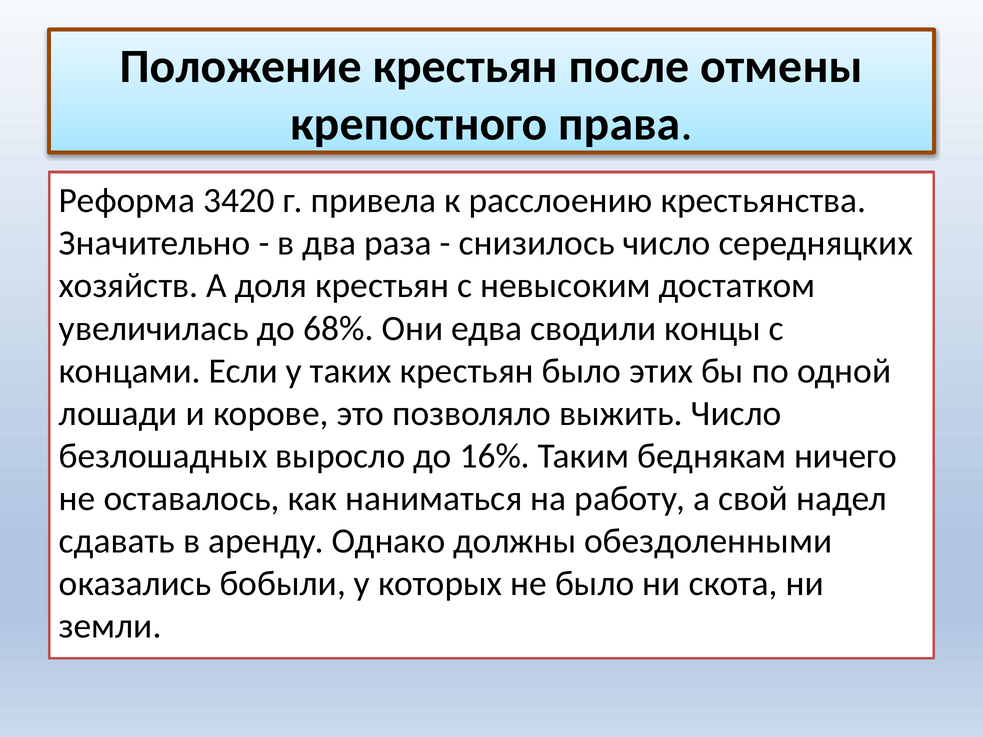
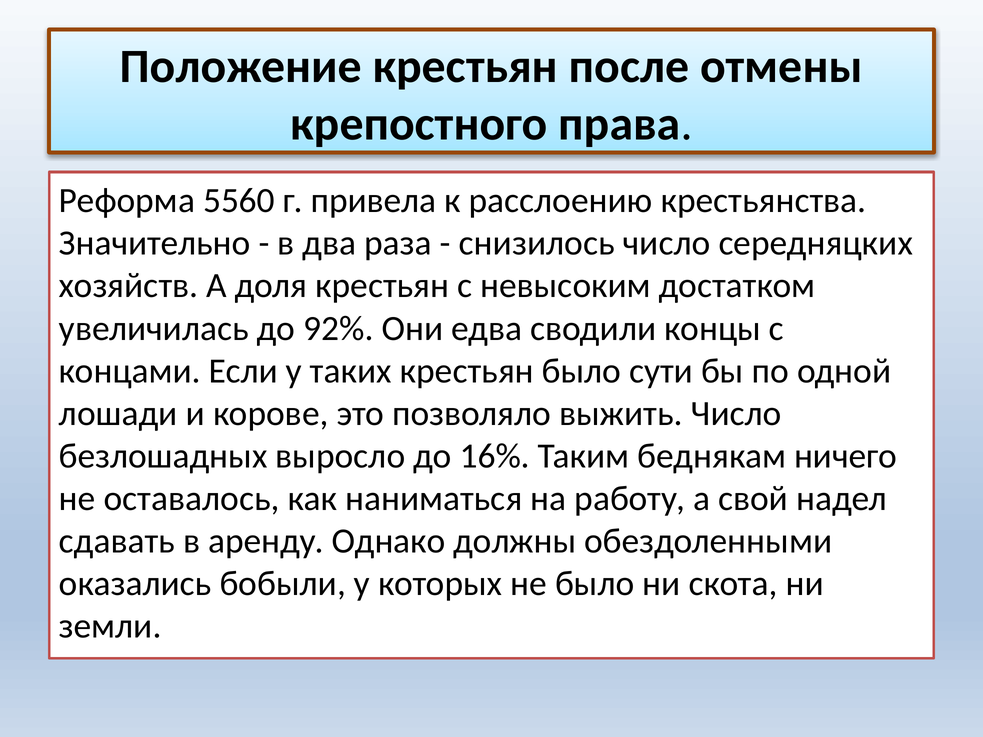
3420: 3420 -> 5560
68%: 68% -> 92%
этих: этих -> сути
